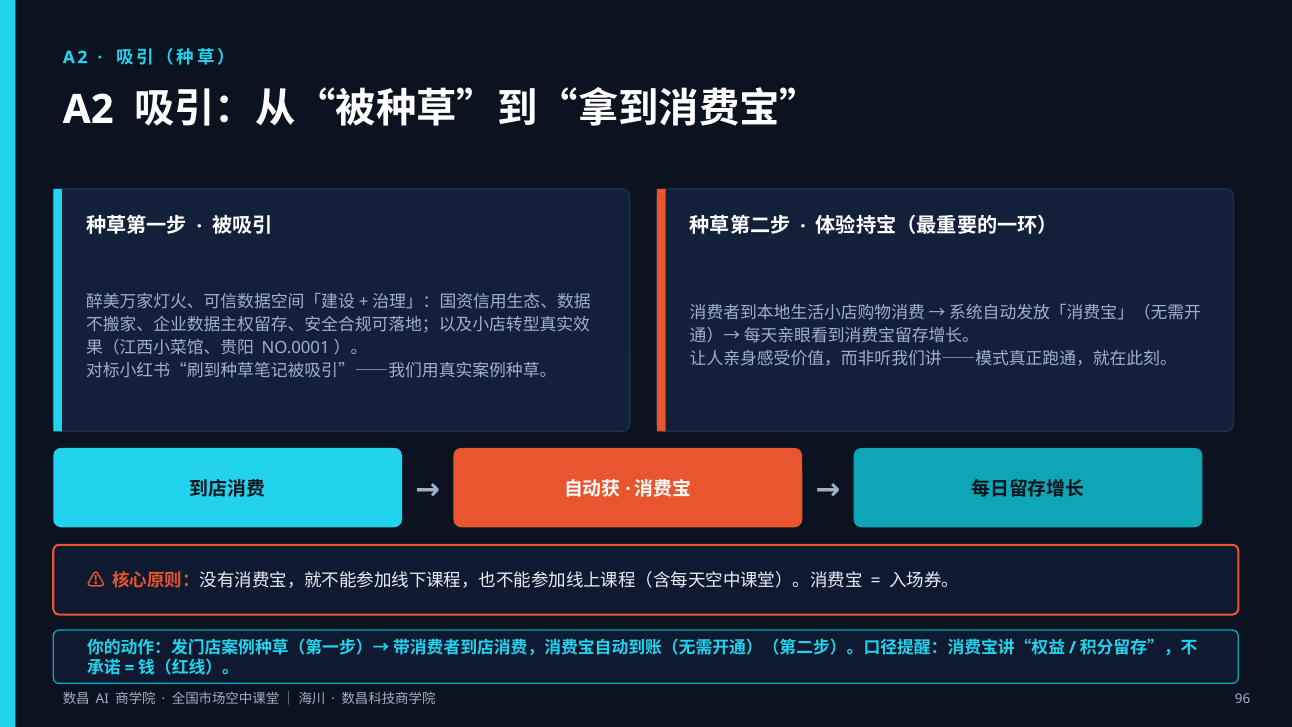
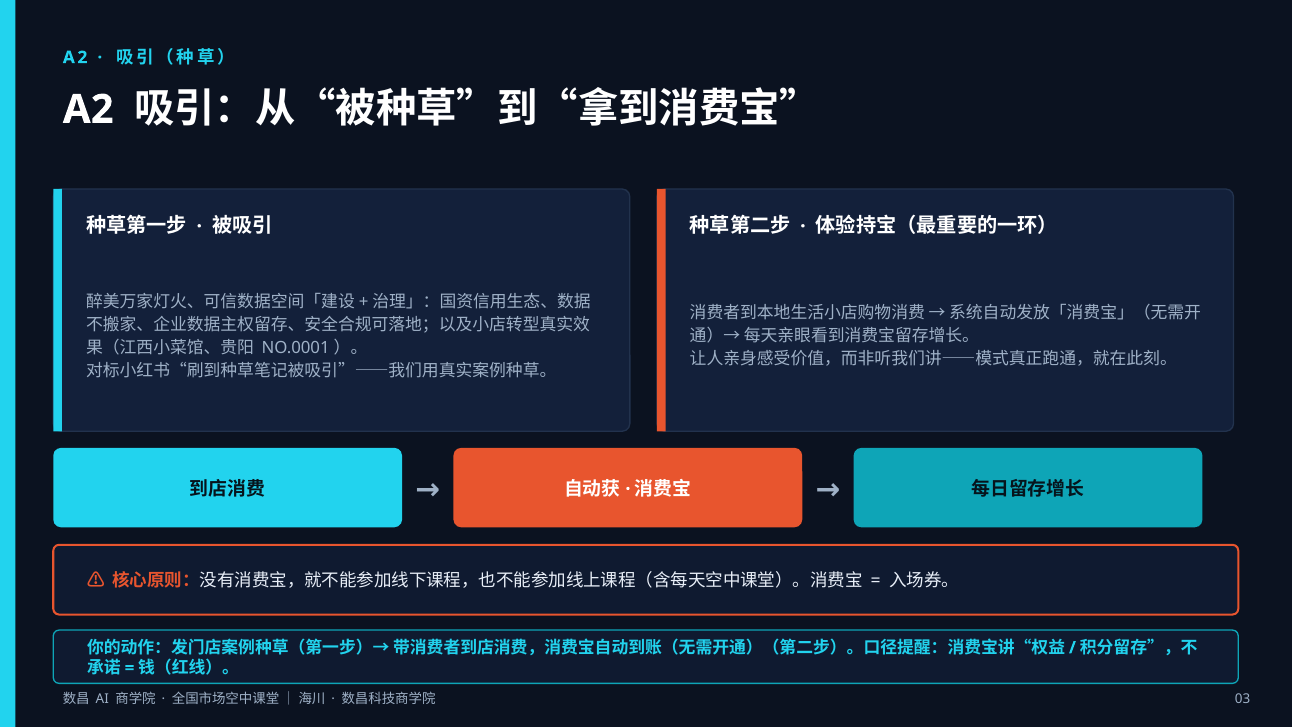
96: 96 -> 03
